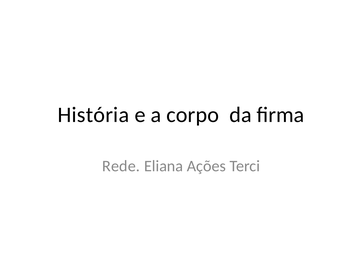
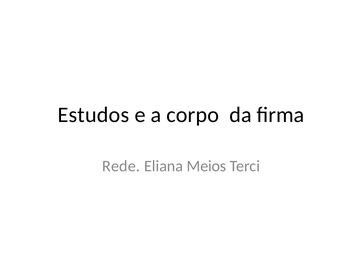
História: História -> Estudos
Ações: Ações -> Meios
